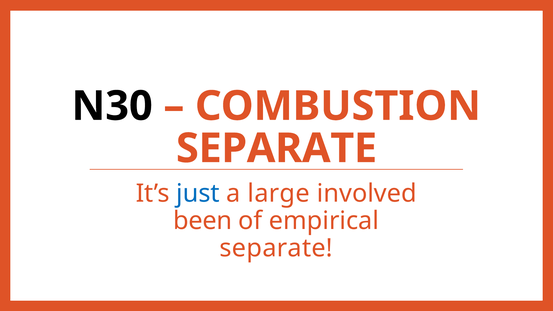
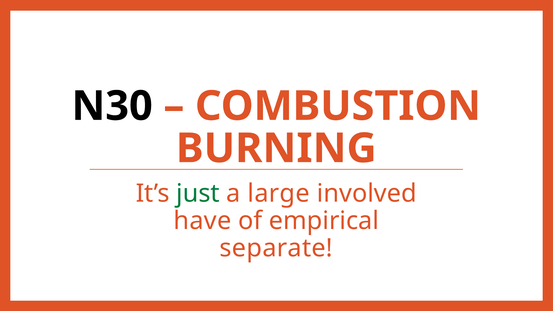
SEPARATE at (277, 149): SEPARATE -> BURNING
just colour: blue -> green
been: been -> have
